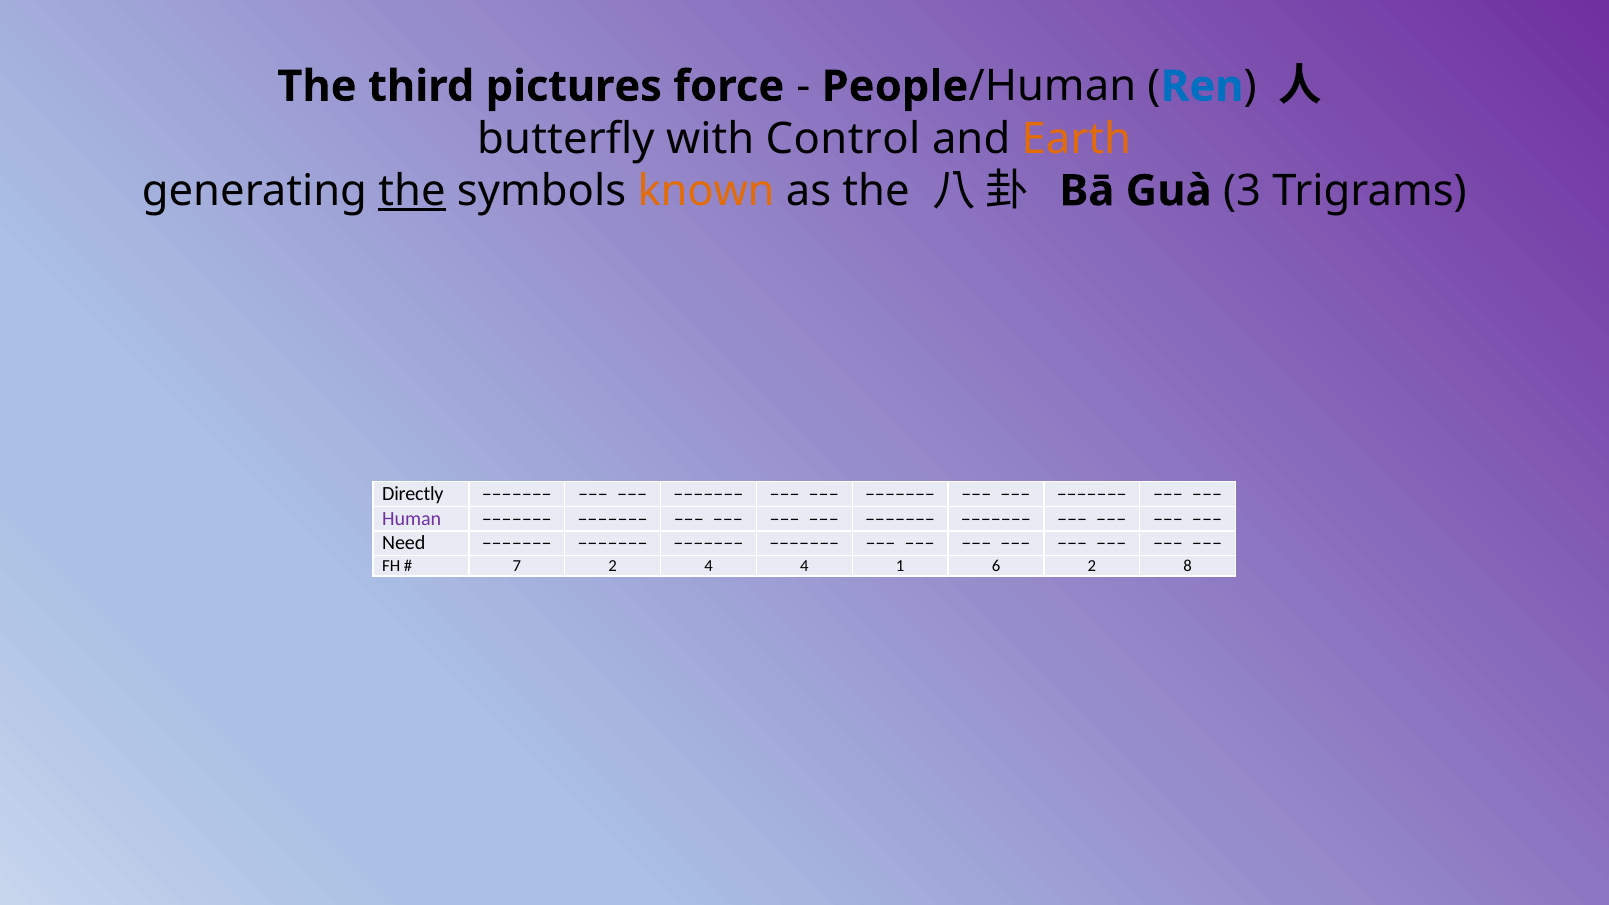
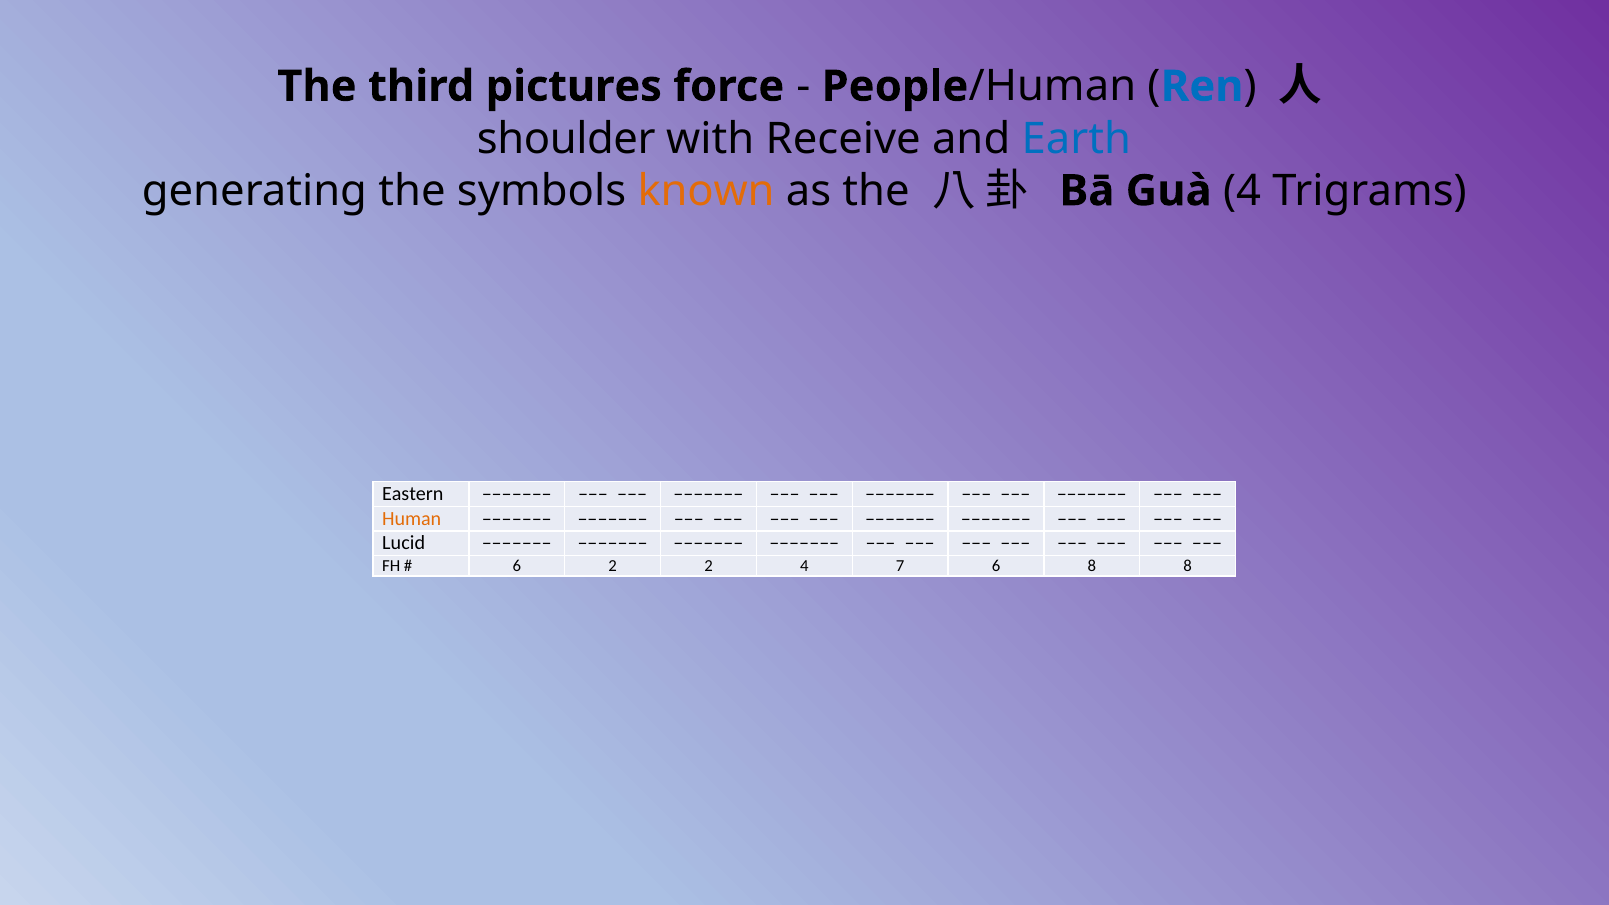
butterfly: butterfly -> shoulder
Control: Control -> Receive
Earth colour: orange -> blue
the at (412, 191) underline: present -> none
Guà 3: 3 -> 4
Directly: Directly -> Eastern
Human colour: purple -> orange
Need: Need -> Lucid
7 at (517, 566): 7 -> 6
2 4: 4 -> 2
1: 1 -> 7
6 2: 2 -> 8
